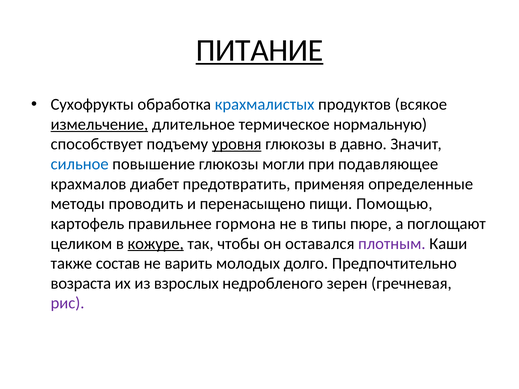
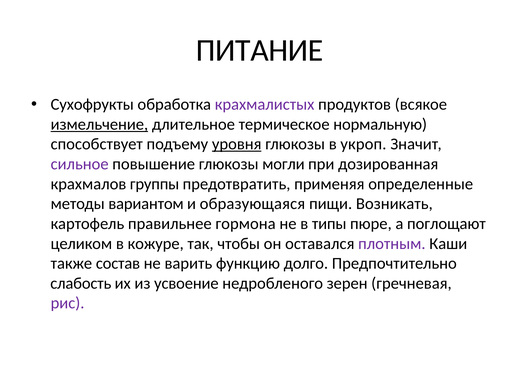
ПИТАНИЕ underline: present -> none
крахмалистых colour: blue -> purple
давно: давно -> укроп
сильное colour: blue -> purple
подавляющее: подавляющее -> дозированная
диабет: диабет -> группы
проводить: проводить -> вариантом
перенасыщено: перенасыщено -> образующаяся
Помощью: Помощью -> Возникать
кожуре underline: present -> none
молодых: молодых -> функцию
возраста: возраста -> слабость
взрослых: взрослых -> усвоение
